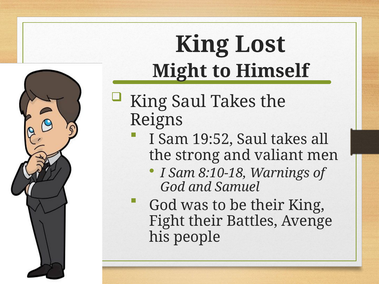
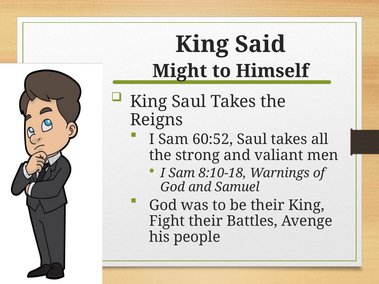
Lost: Lost -> Said
19:52: 19:52 -> 60:52
